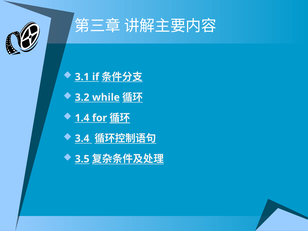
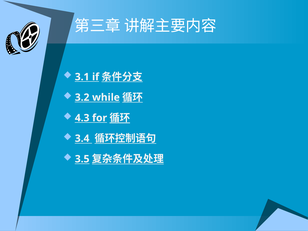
1.4: 1.4 -> 4.3
